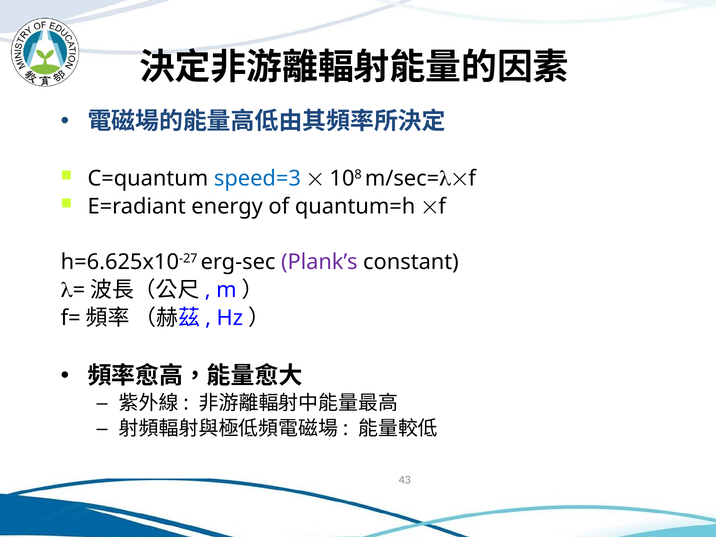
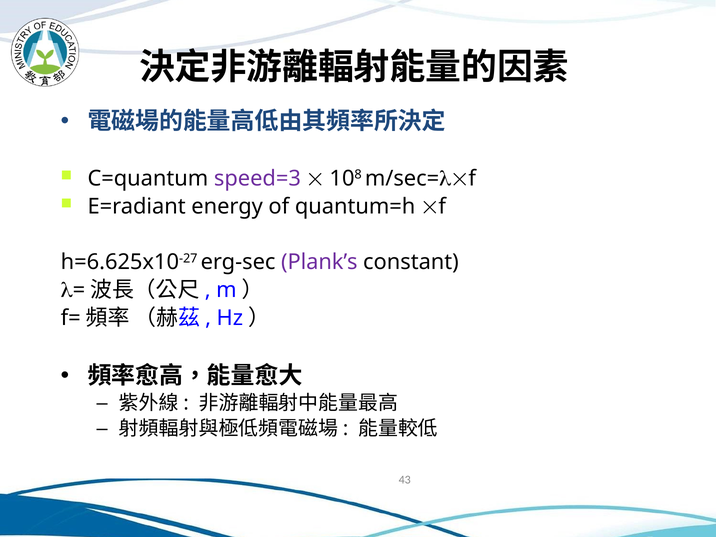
speed=3 colour: blue -> purple
